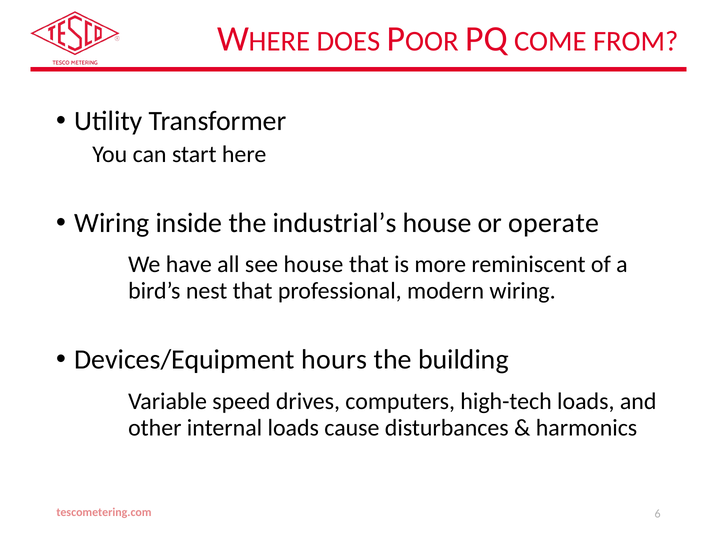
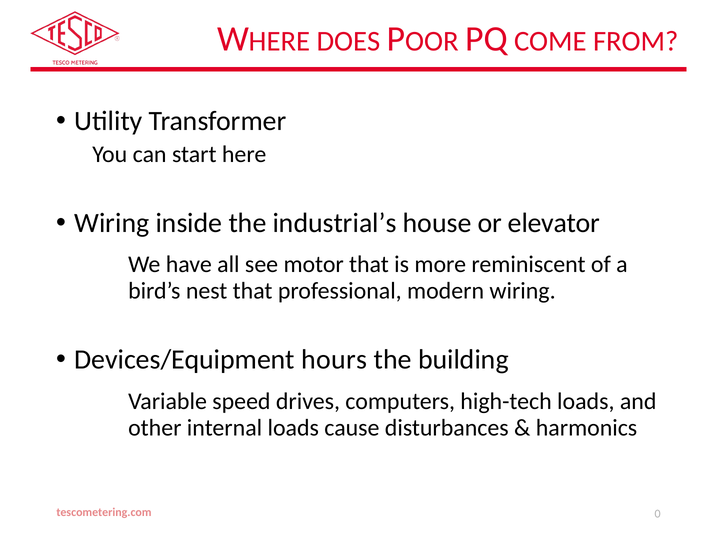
operate: operate -> elevator
see house: house -> motor
6: 6 -> 0
